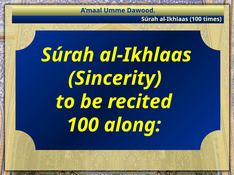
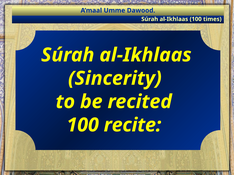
along: along -> recite
